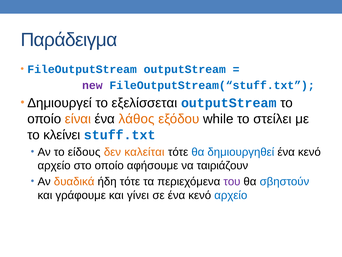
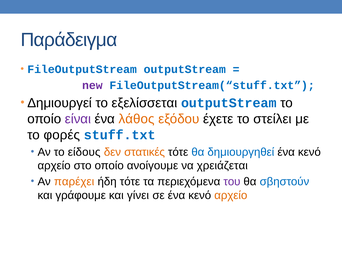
είναι colour: orange -> purple
while: while -> έχετε
κλείνει: κλείνει -> φορές
καλείται: καλείται -> στατικές
αφήσουμε: αφήσουμε -> ανοίγουμε
ταιριάζουν: ταιριάζουν -> χρειάζεται
δυαδικά: δυαδικά -> παρέχει
αρχείο at (231, 195) colour: blue -> orange
